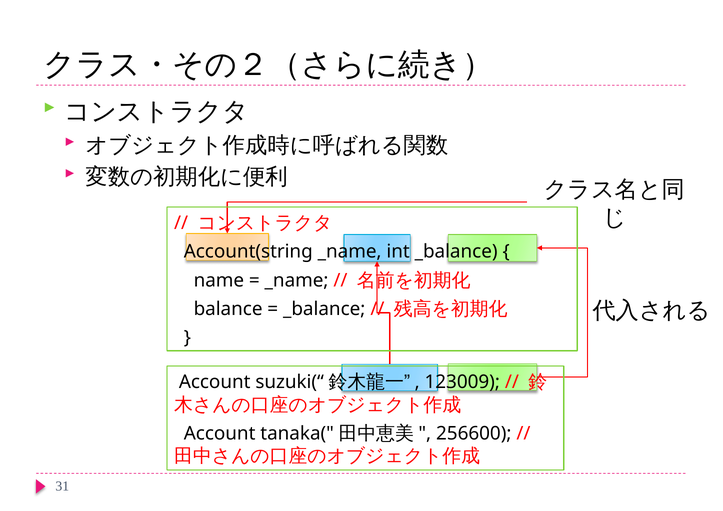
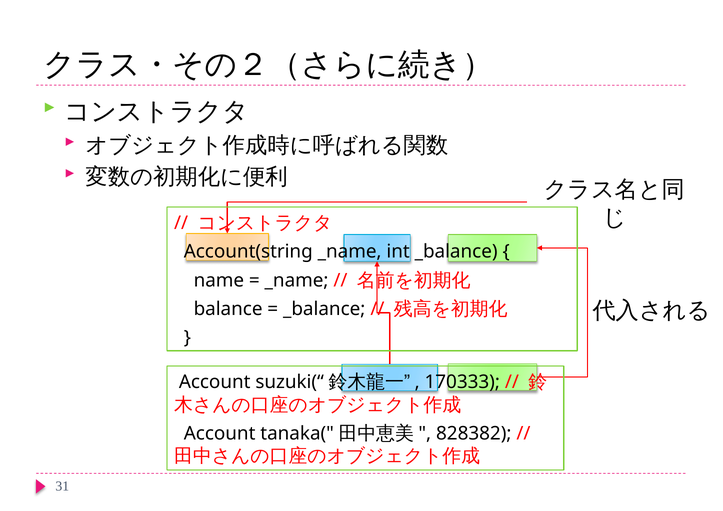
123009: 123009 -> 170333
256600: 256600 -> 828382
